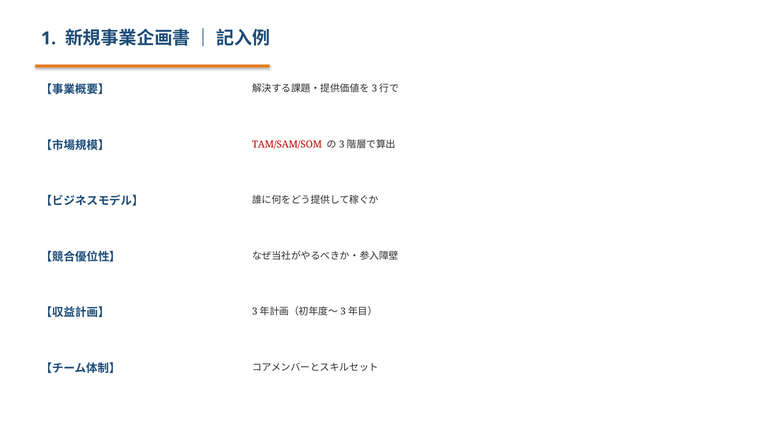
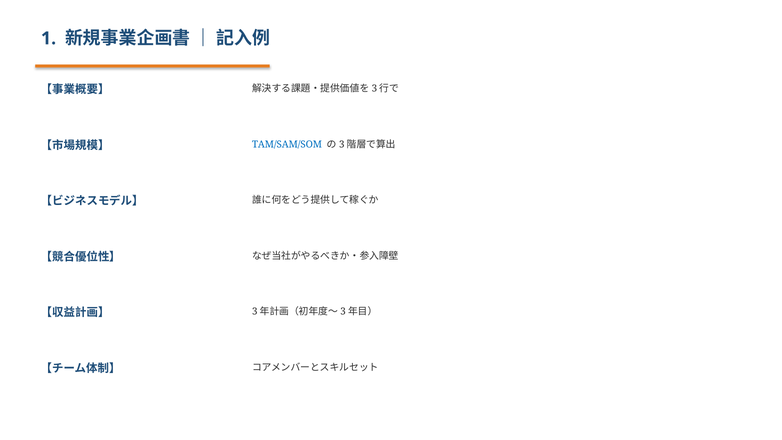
TAM/SAM/SOM colour: red -> blue
